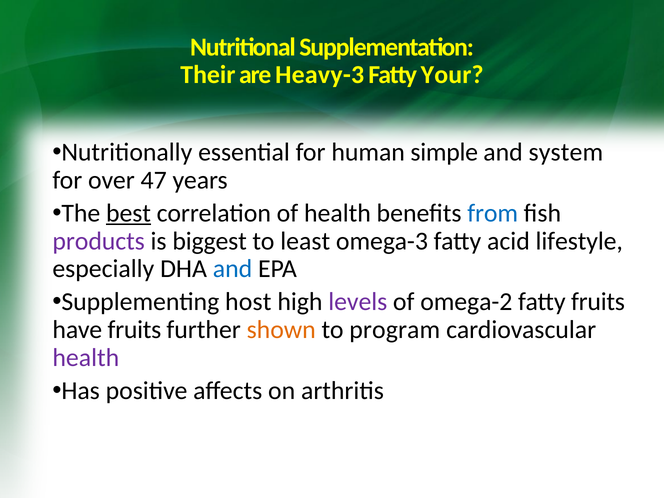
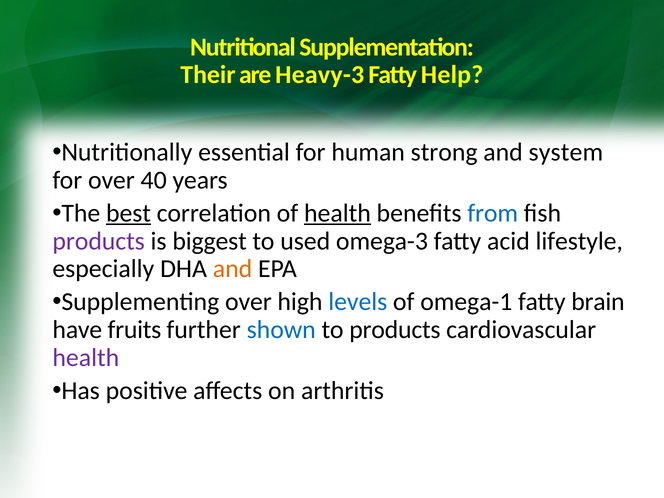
Your: Your -> Help
simple: simple -> strong
47: 47 -> 40
health at (337, 213) underline: none -> present
least: least -> used
and at (233, 269) colour: blue -> orange
Supplementing host: host -> over
levels colour: purple -> blue
omega-2: omega-2 -> omega-1
fatty fruits: fruits -> brain
shown colour: orange -> blue
to program: program -> products
